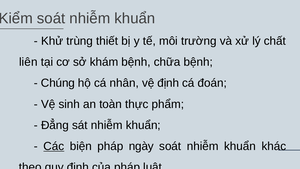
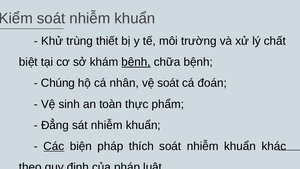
liên: liên -> biệt
bệnh at (136, 62) underline: none -> present
vệ định: định -> soát
ngày: ngày -> thích
